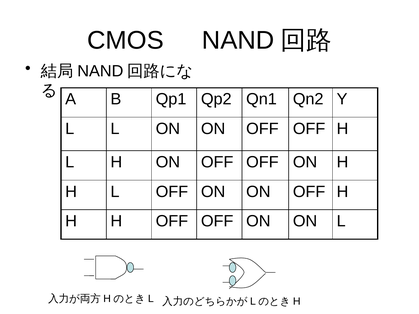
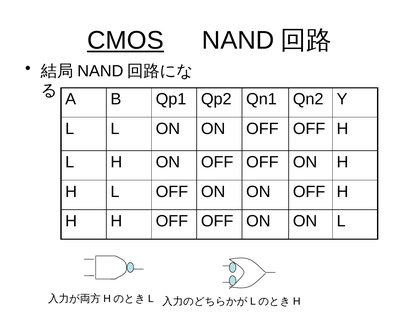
CMOS underline: none -> present
